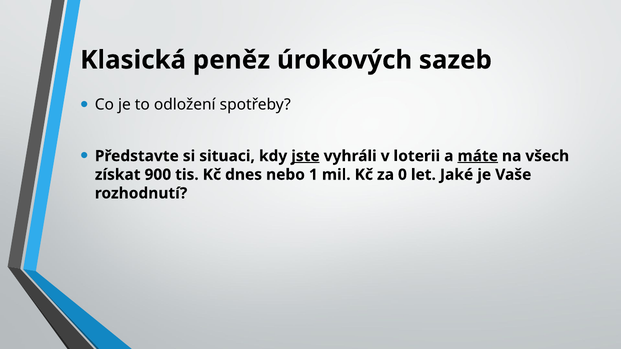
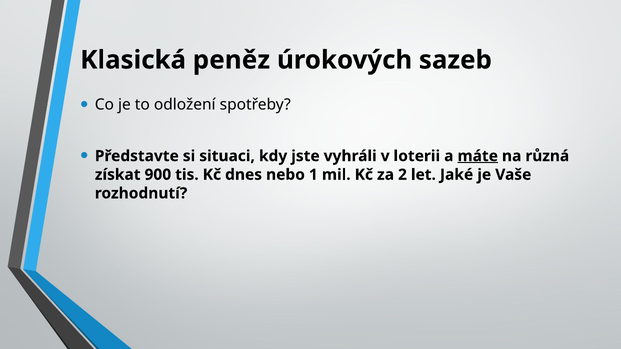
jste underline: present -> none
všech: všech -> různá
0: 0 -> 2
